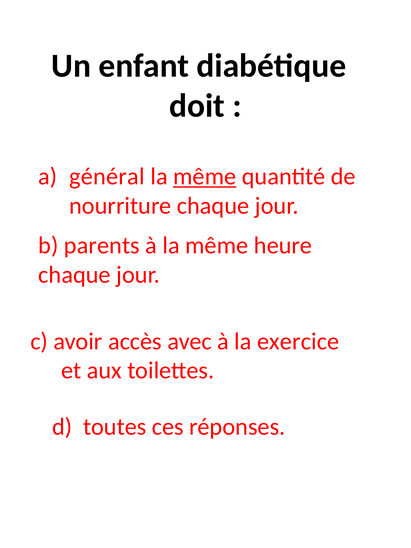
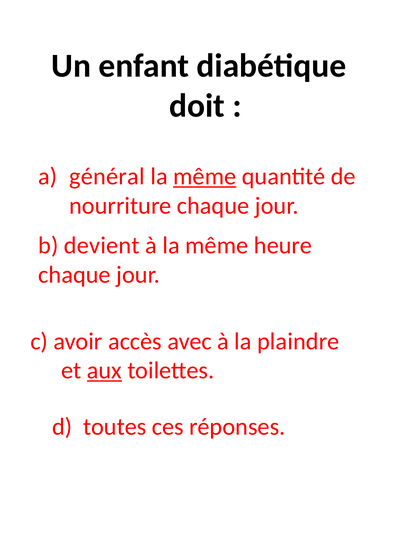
parents: parents -> devient
exercice: exercice -> plaindre
aux underline: none -> present
